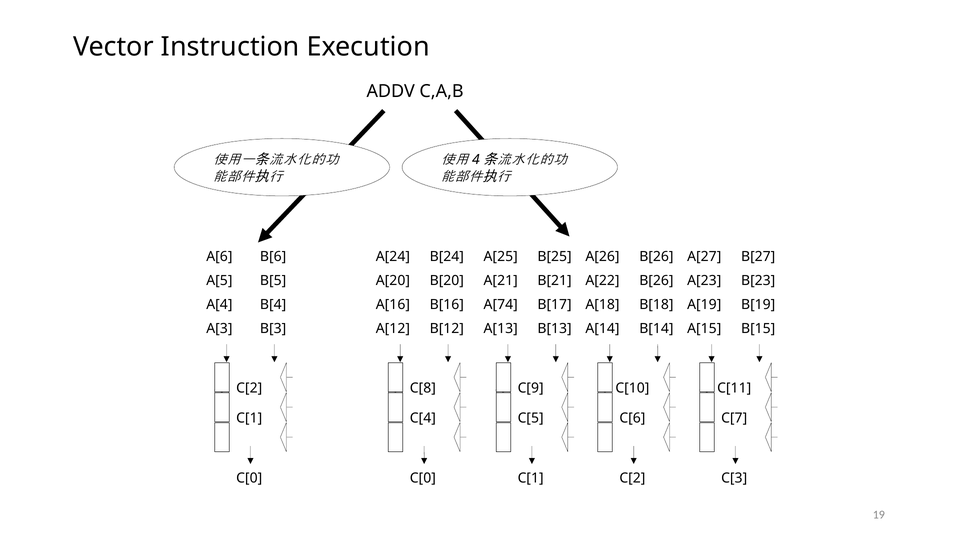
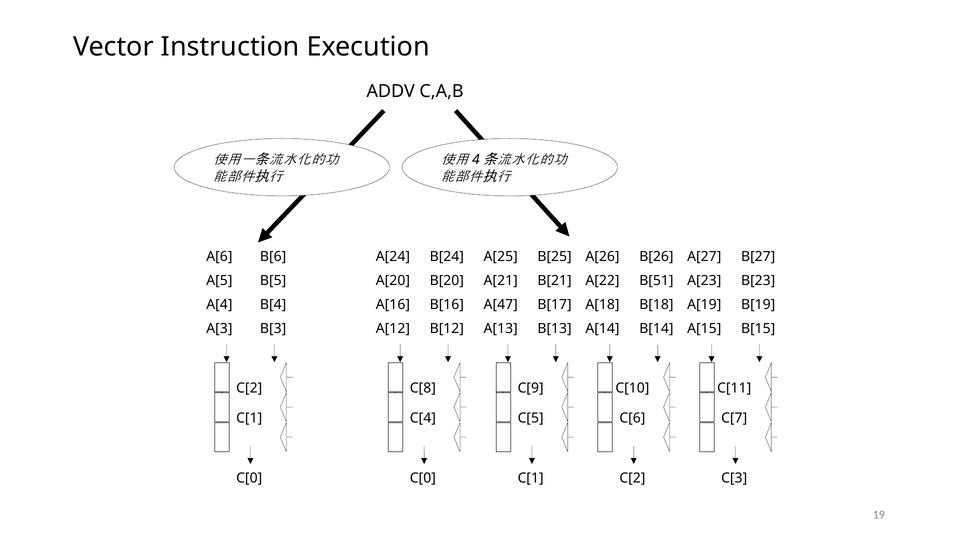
A[22 B[26: B[26 -> B[51
A[74: A[74 -> A[47
